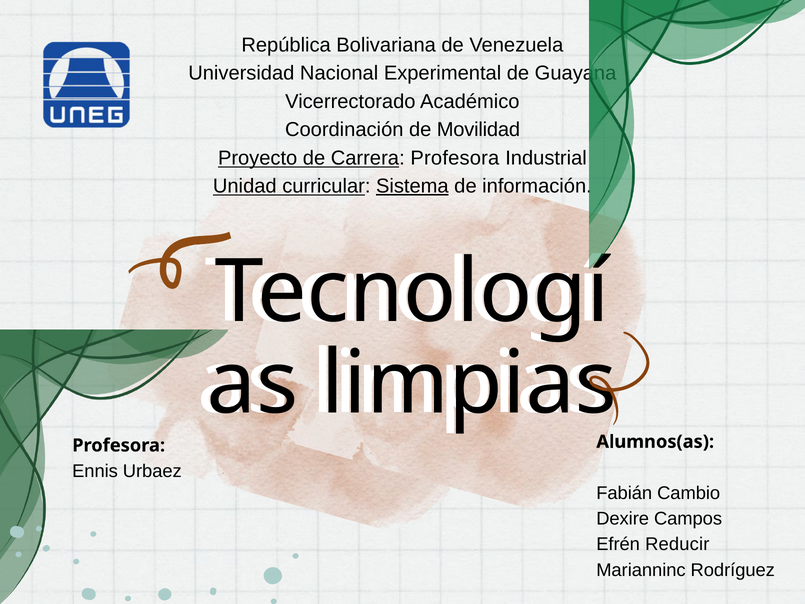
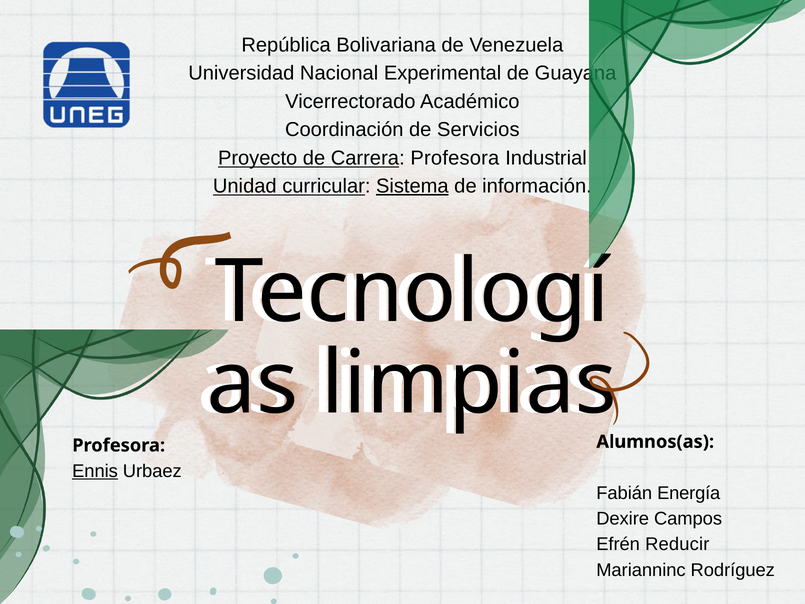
Movilidad: Movilidad -> Servicios
Ennis underline: none -> present
Cambio: Cambio -> Energía
